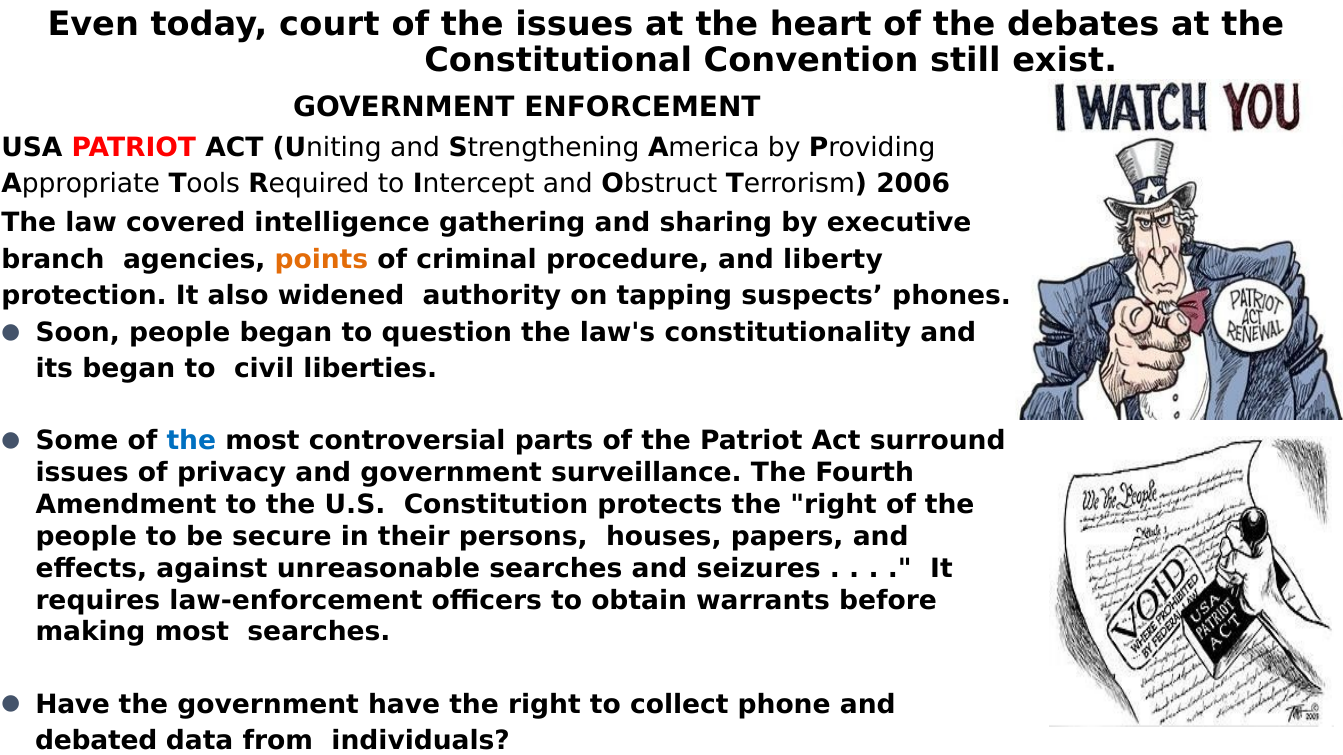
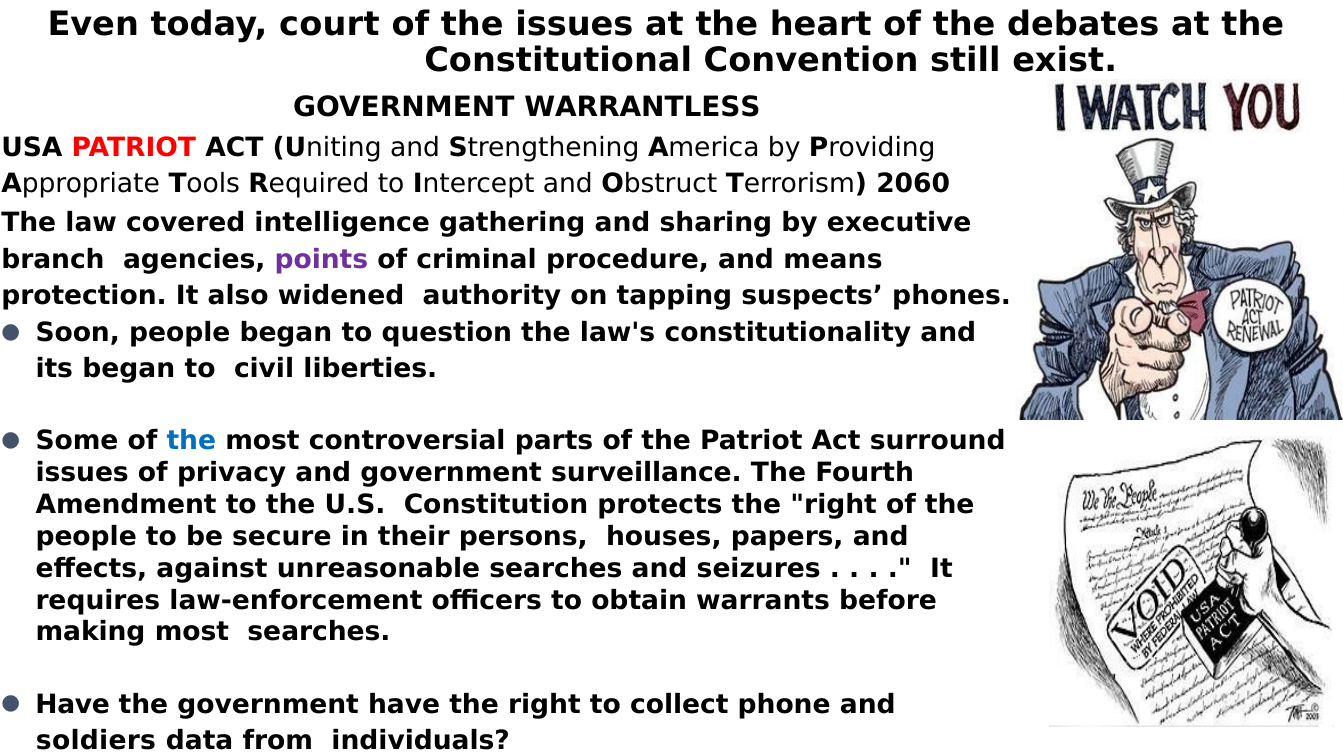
ENFORCEMENT: ENFORCEMENT -> WARRANTLESS
2006: 2006 -> 2060
points colour: orange -> purple
liberty: liberty -> means
debated: debated -> soldiers
